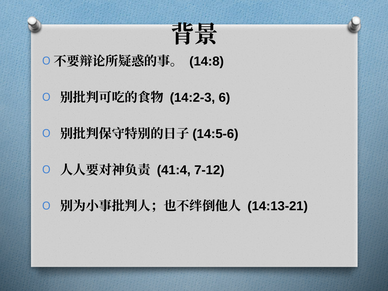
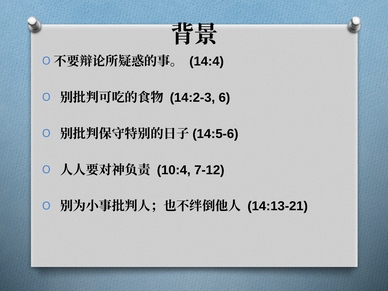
14:8: 14:8 -> 14:4
41:4: 41:4 -> 10:4
